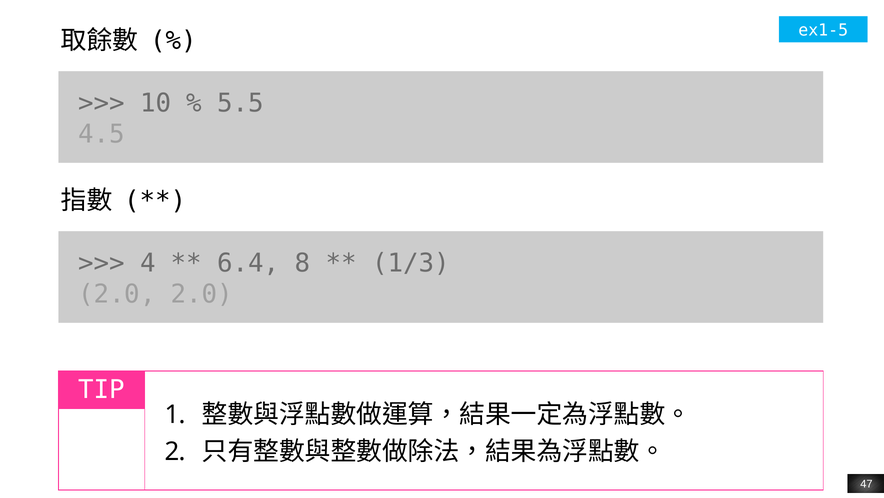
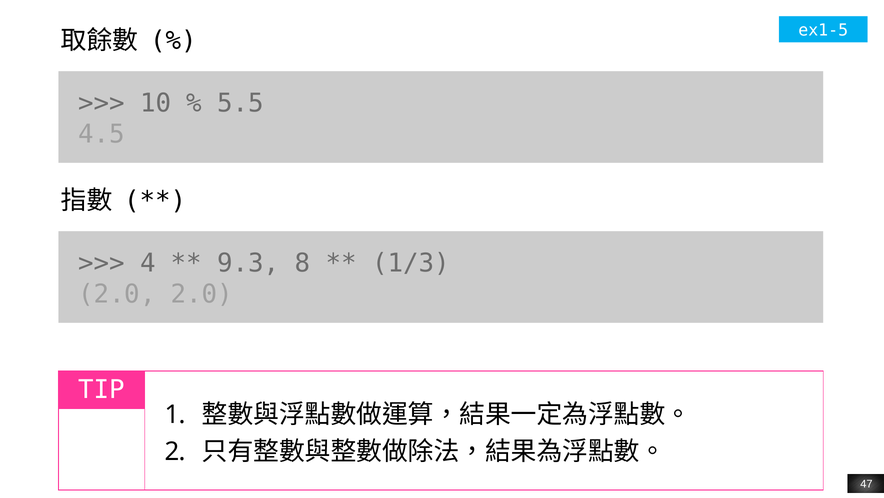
6.4: 6.4 -> 9.3
